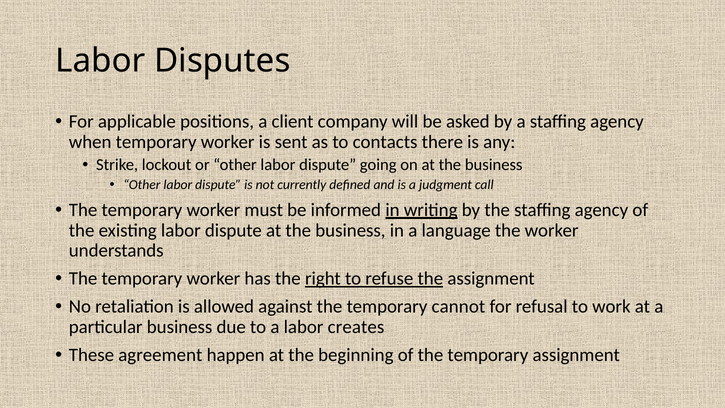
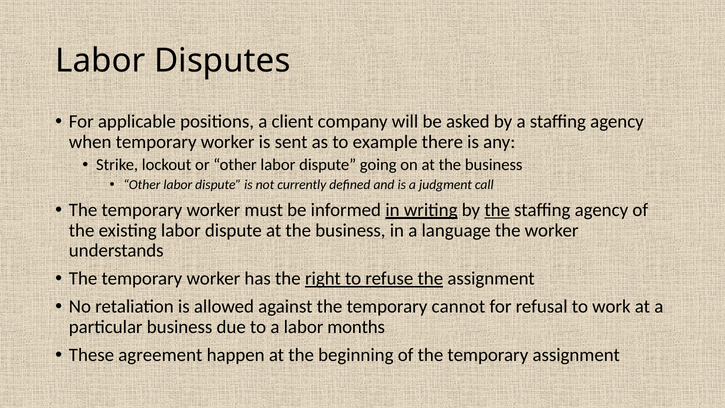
contacts: contacts -> example
the at (497, 210) underline: none -> present
creates: creates -> months
